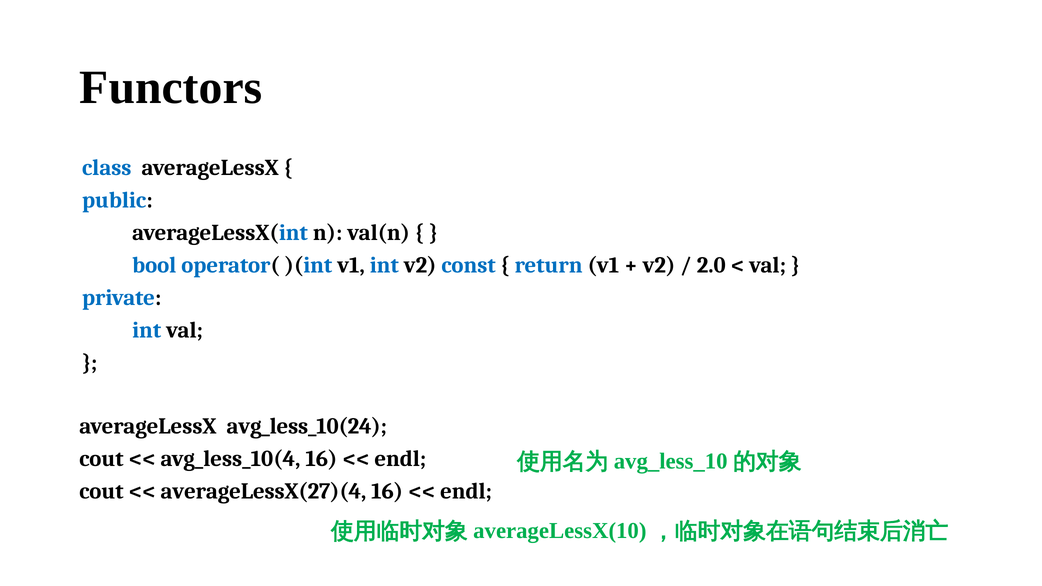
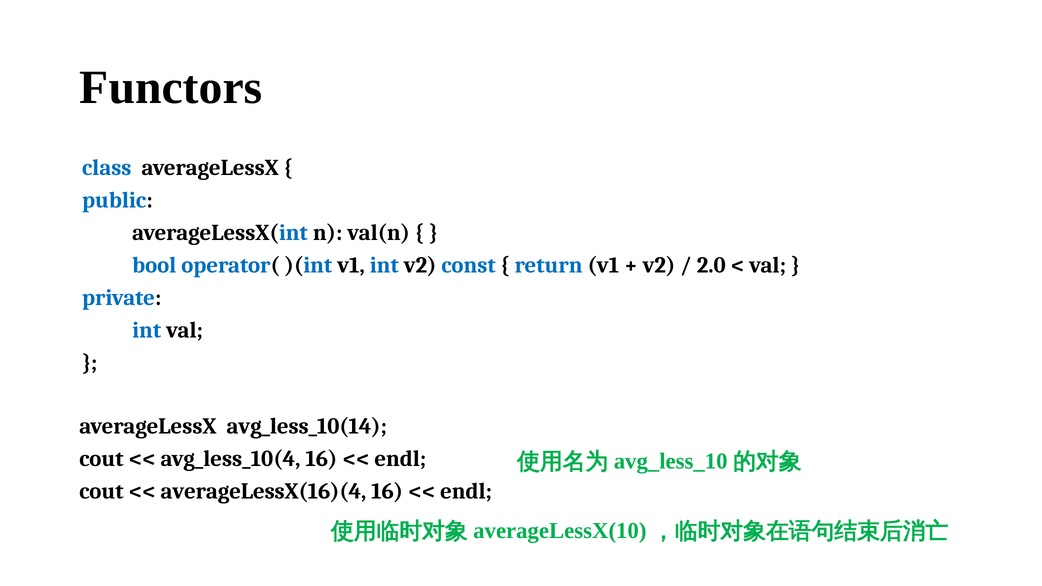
avg_less_10(24: avg_less_10(24 -> avg_less_10(14
averageLessX(27)(4: averageLessX(27)(4 -> averageLessX(16)(4
